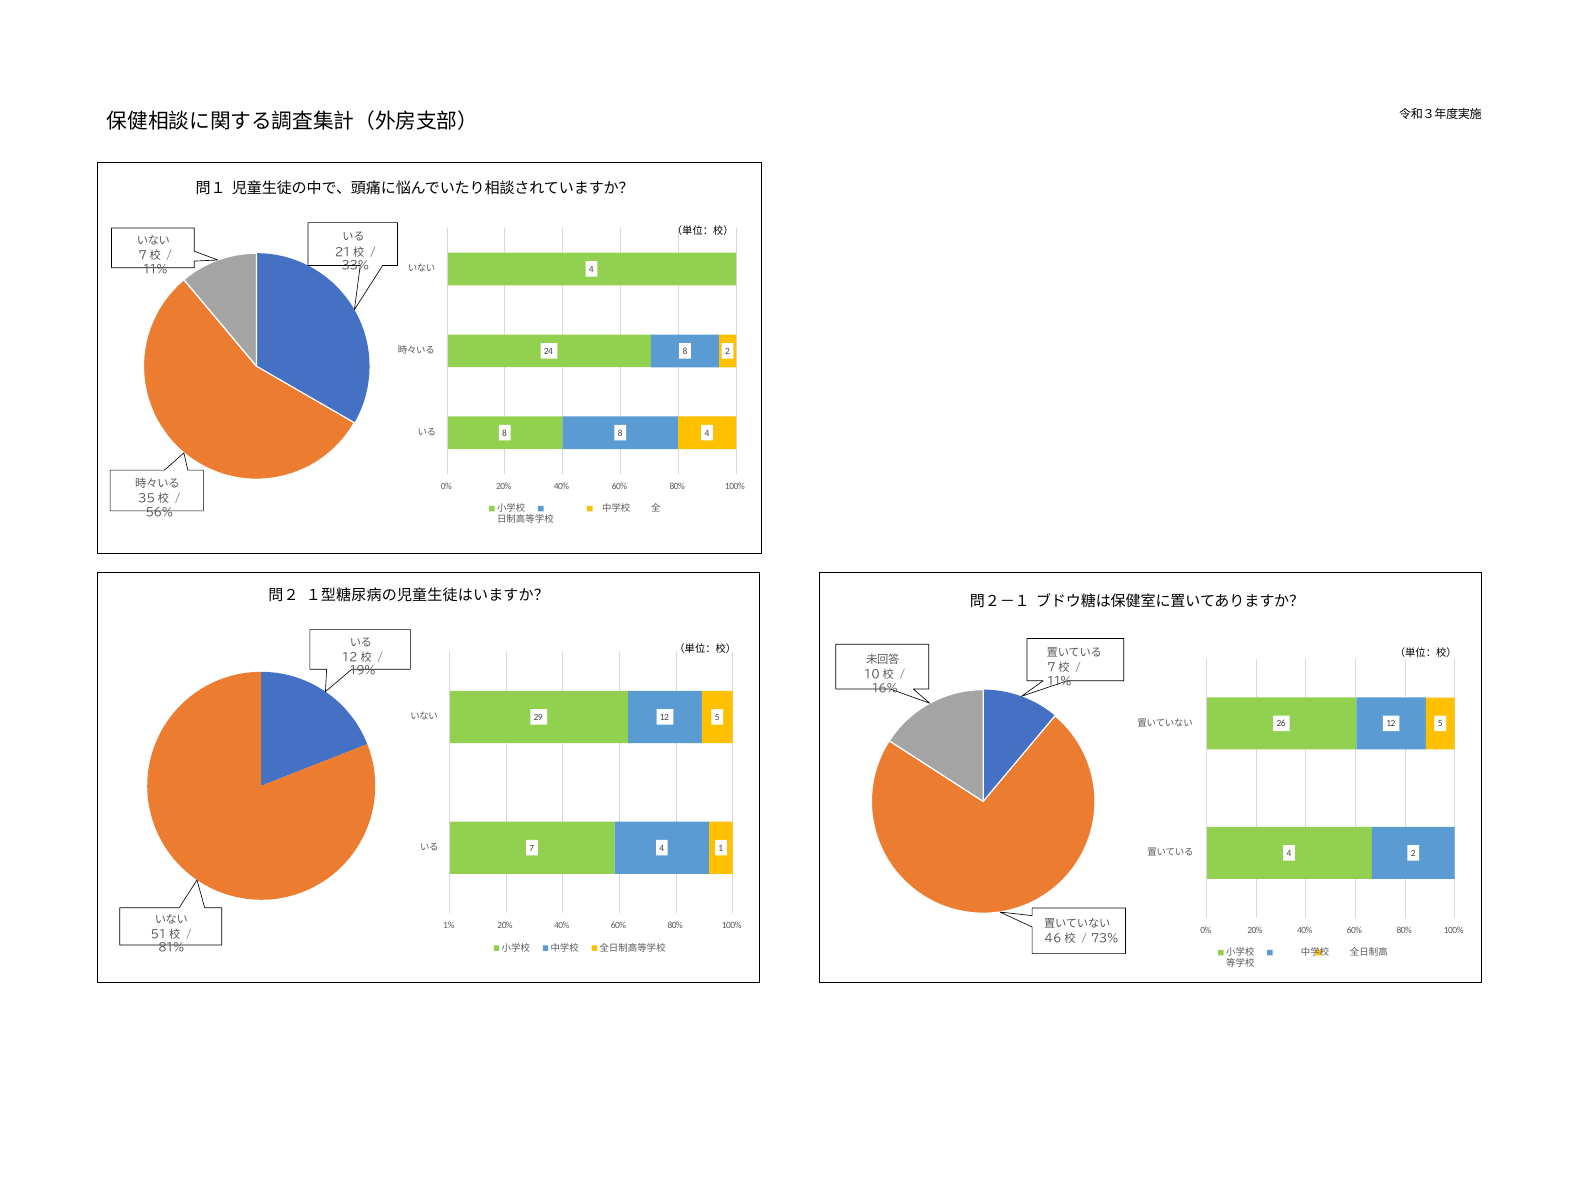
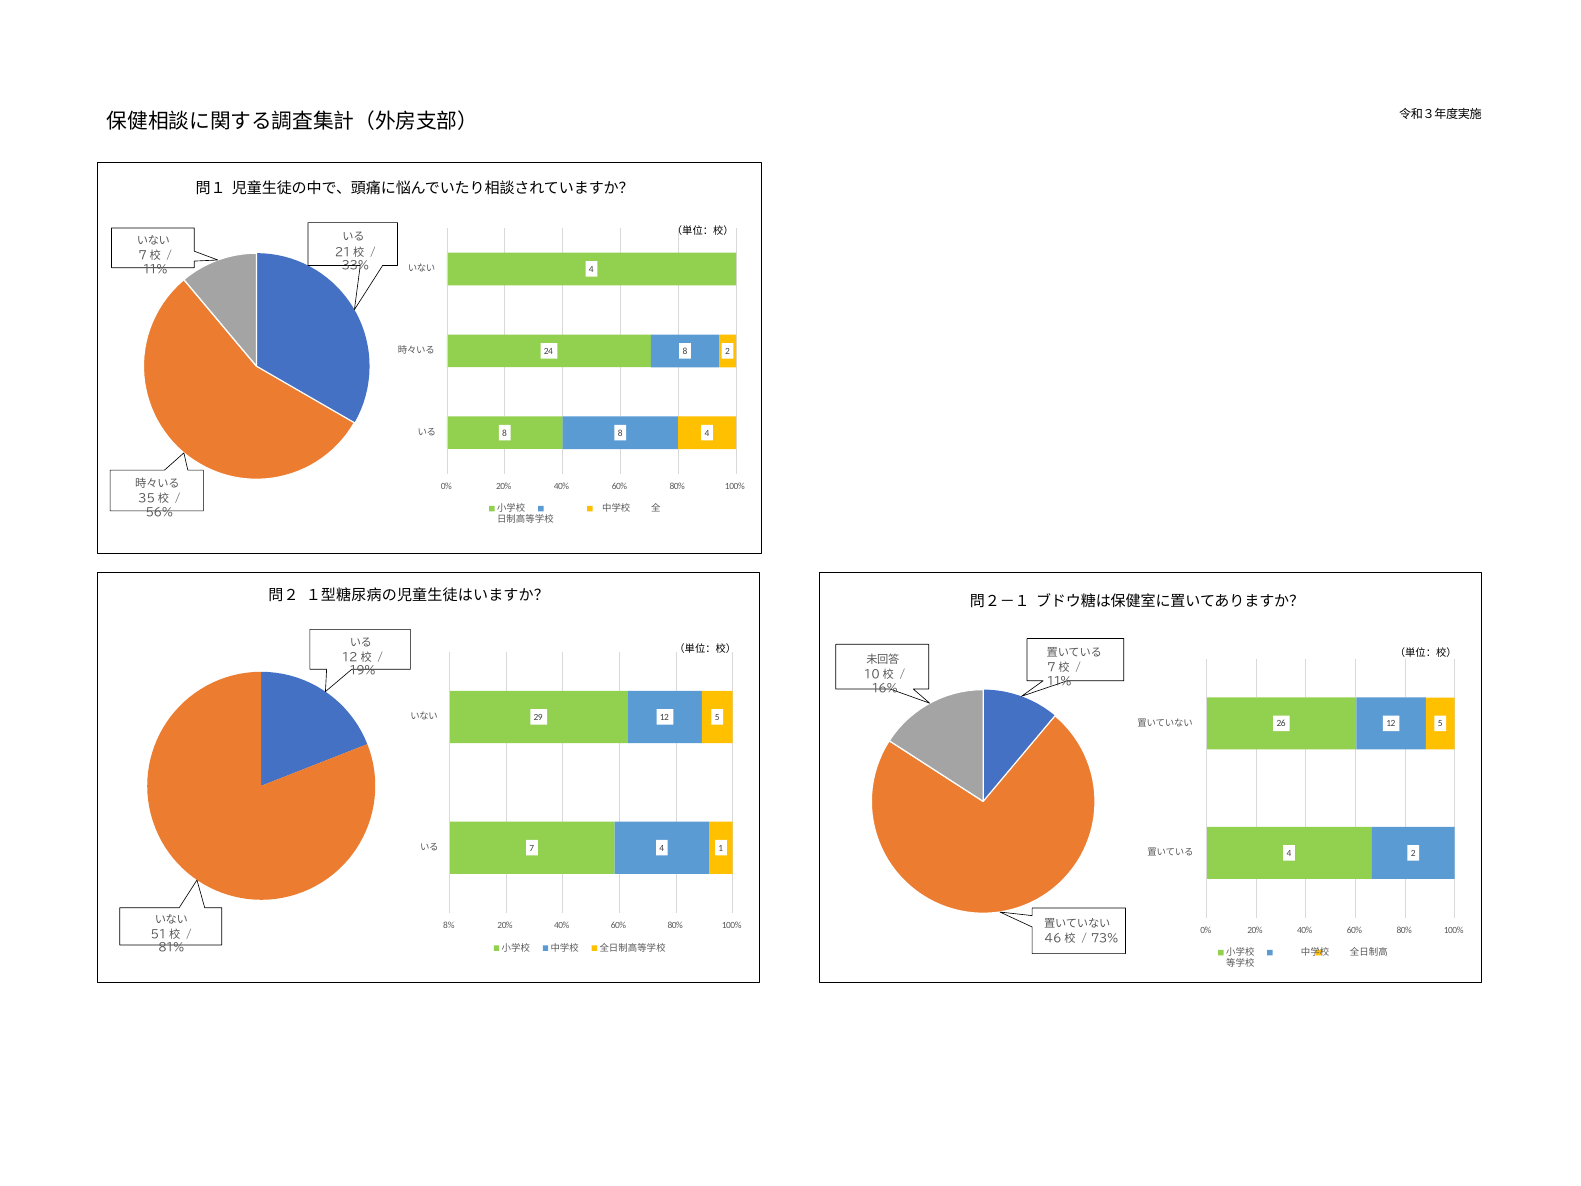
1%: 1% -> 8%
